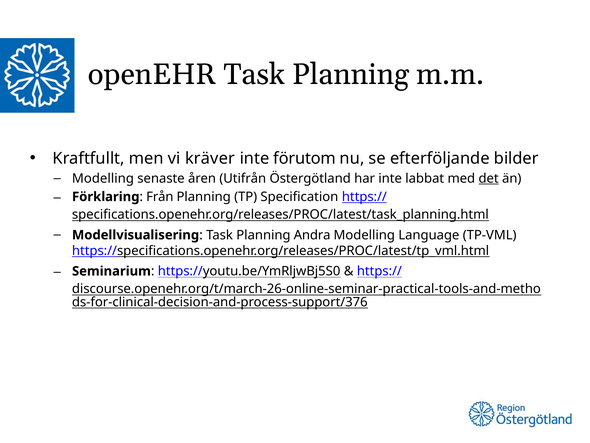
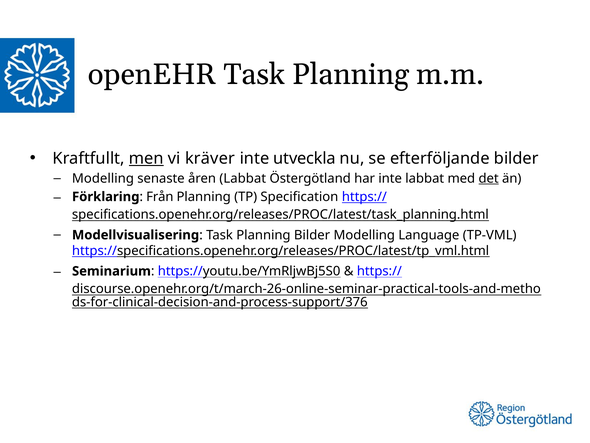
men underline: none -> present
förutom: förutom -> utveckla
åren Utifrån: Utifrån -> Labbat
Planning Andra: Andra -> Bilder
